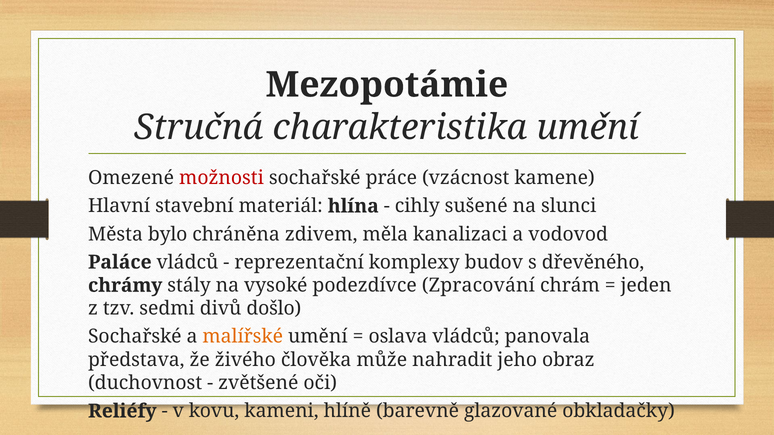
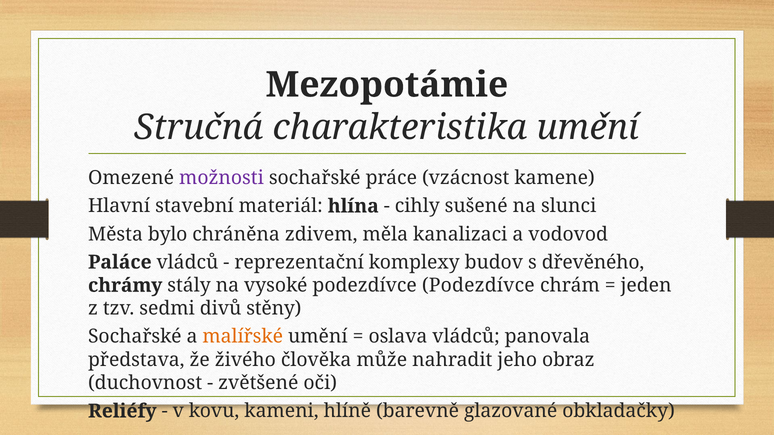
možnosti colour: red -> purple
podezdívce Zpracování: Zpracování -> Podezdívce
došlo: došlo -> stěny
